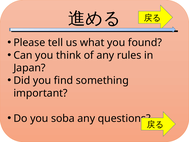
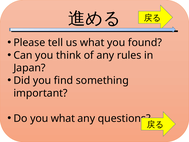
you soba: soba -> what
